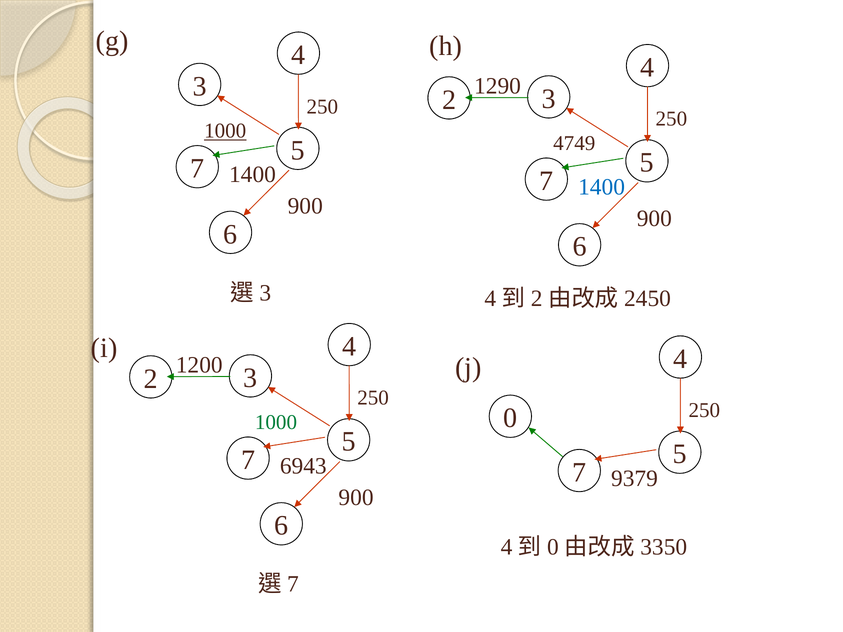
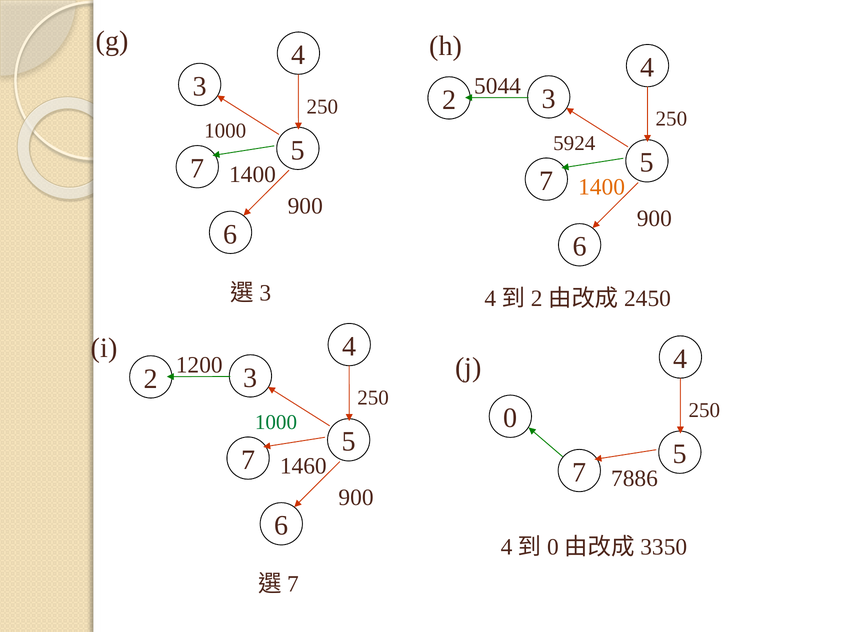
1290: 1290 -> 5044
1000 at (225, 131) underline: present -> none
4749: 4749 -> 5924
1400 at (602, 187) colour: blue -> orange
6943: 6943 -> 1460
9379: 9379 -> 7886
